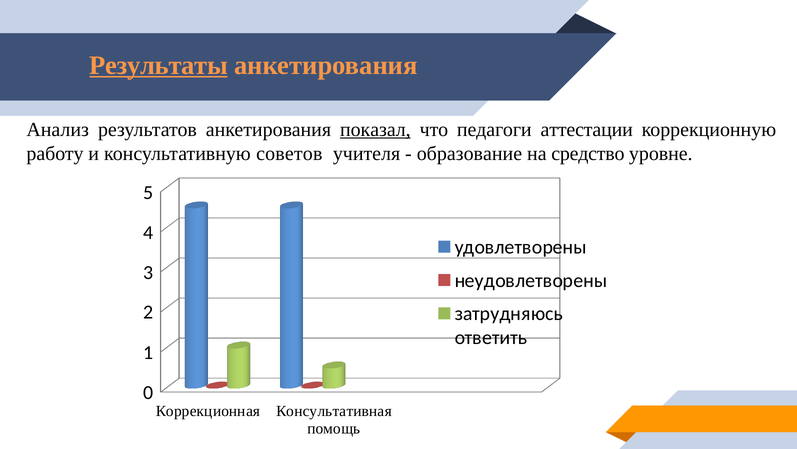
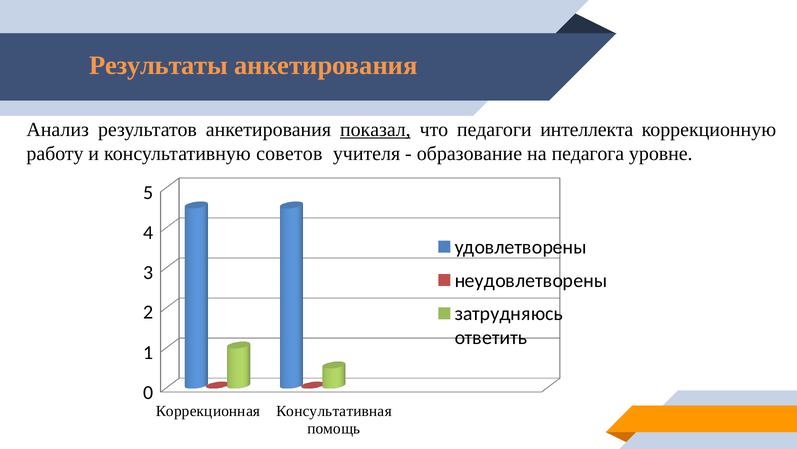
Результаты underline: present -> none
аттестации: аттестации -> интеллекта
средство: средство -> педагога
